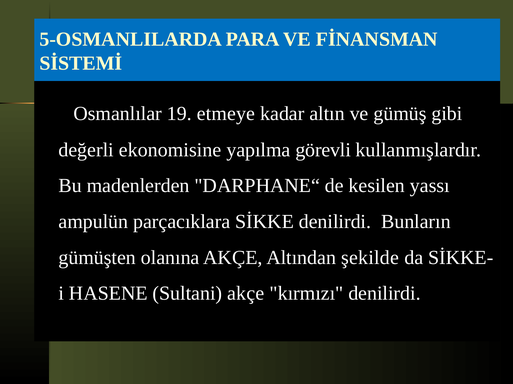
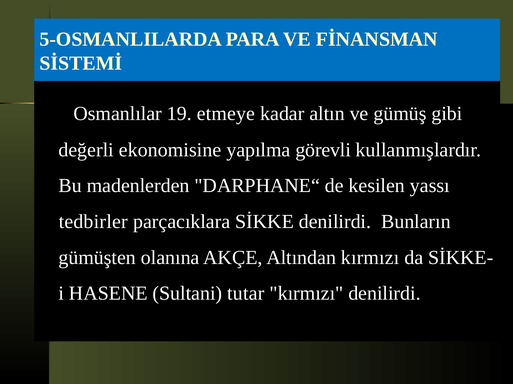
ampulün: ampulün -> tedbirler
Altından şekilde: şekilde -> kırmızı
Sultani akçe: akçe -> tutar
